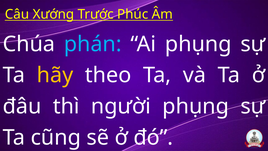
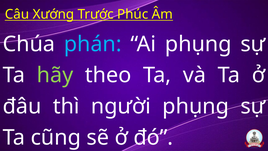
hãy colour: yellow -> light green
